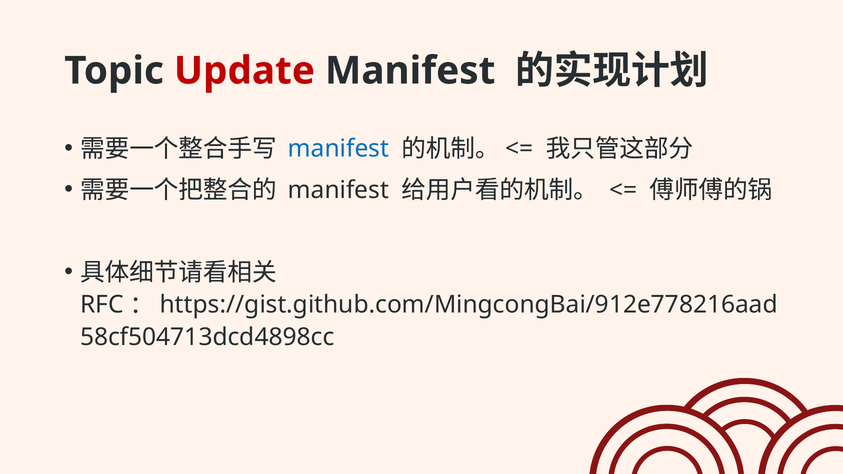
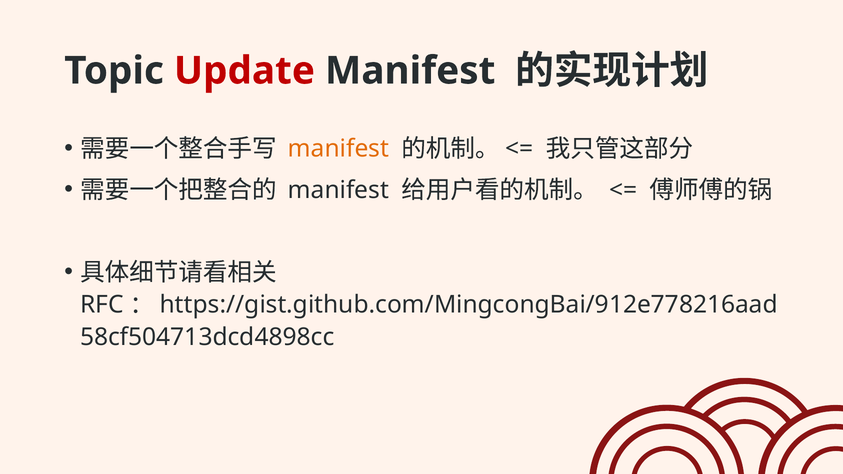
manifest at (338, 149) colour: blue -> orange
